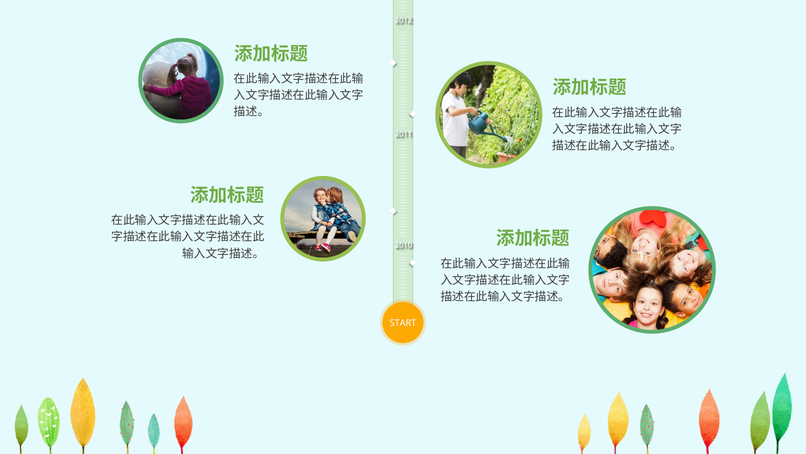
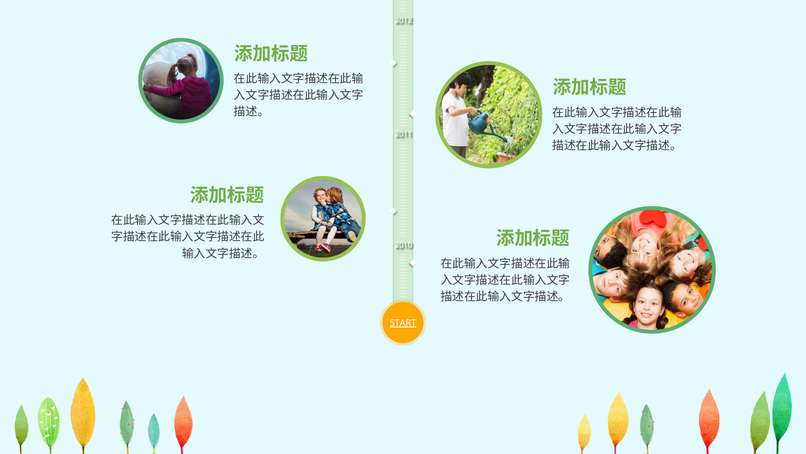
START underline: none -> present
